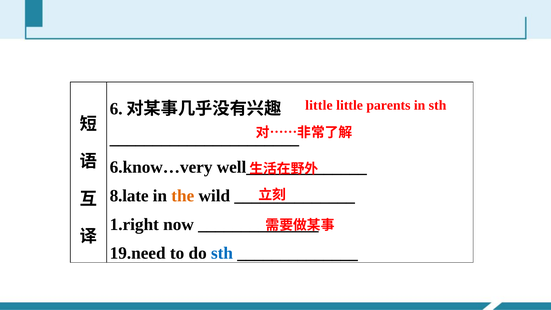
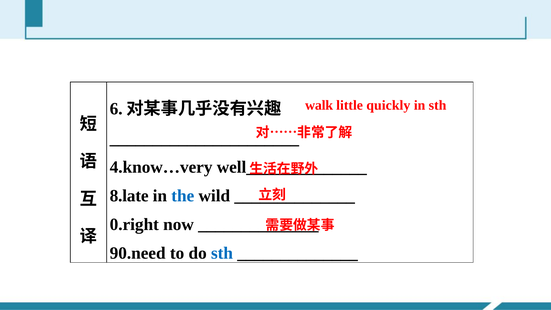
little at (319, 105): little -> walk
parents: parents -> quickly
6.know…very: 6.know…very -> 4.know…very
the colour: orange -> blue
1.right: 1.right -> 0.right
19.need: 19.need -> 90.need
